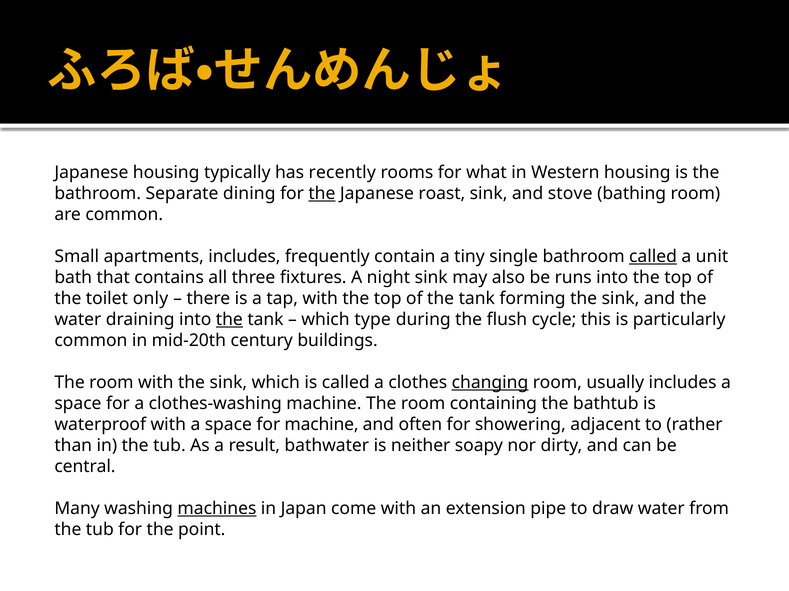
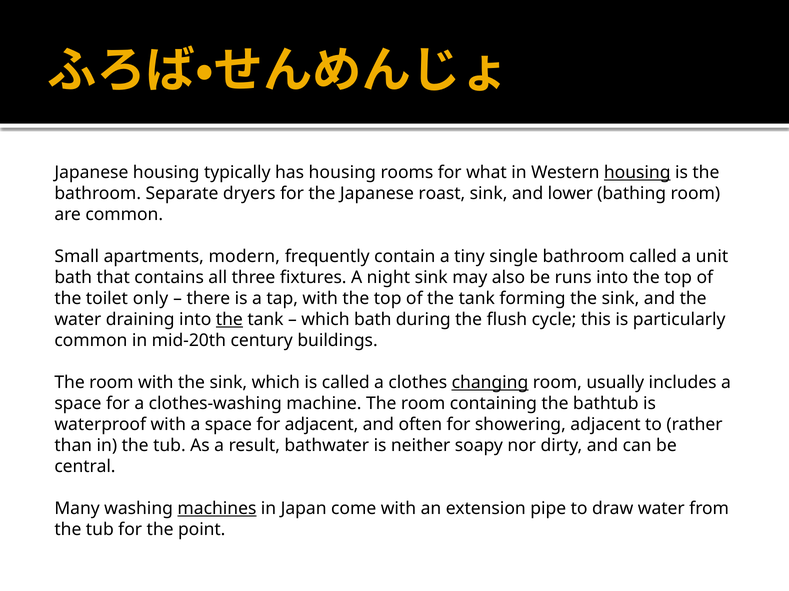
has recently: recently -> housing
housing at (637, 173) underline: none -> present
dining: dining -> dryers
the at (322, 194) underline: present -> none
stove: stove -> lower
apartments includes: includes -> modern
called at (653, 257) underline: present -> none
which type: type -> bath
for machine: machine -> adjacent
